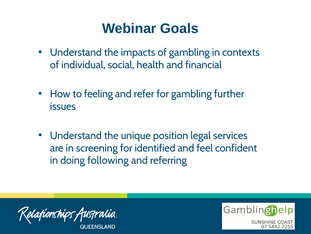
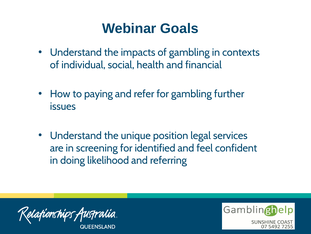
feeling: feeling -> paying
following: following -> likelihood
